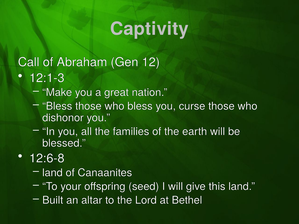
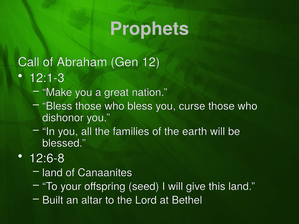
Captivity: Captivity -> Prophets
